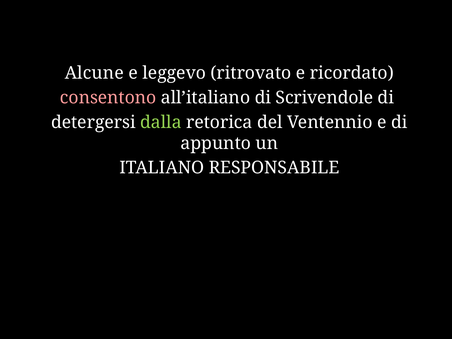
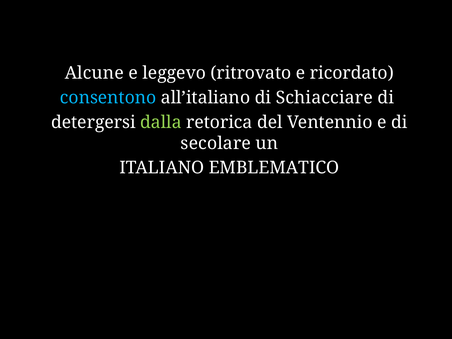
consentono colour: pink -> light blue
Scrivendole: Scrivendole -> Schiacciare
appunto: appunto -> secolare
RESPONSABILE: RESPONSABILE -> EMBLEMATICO
